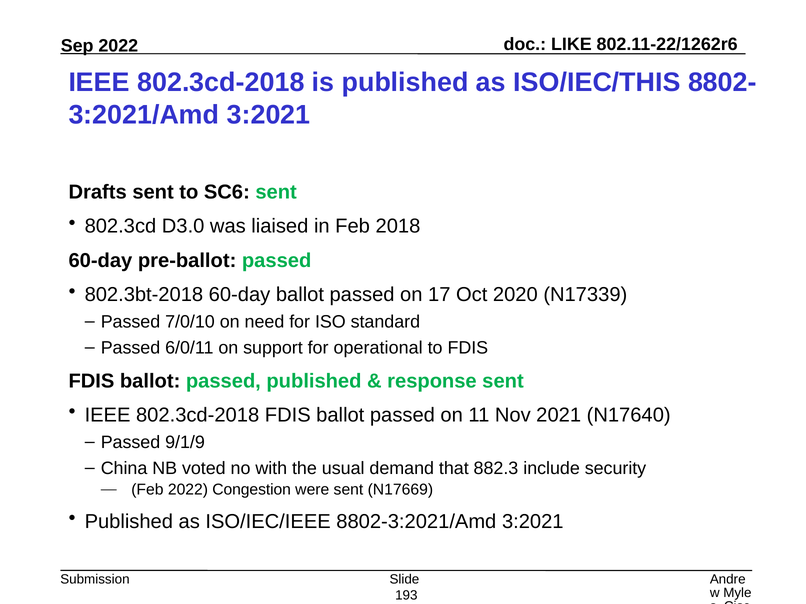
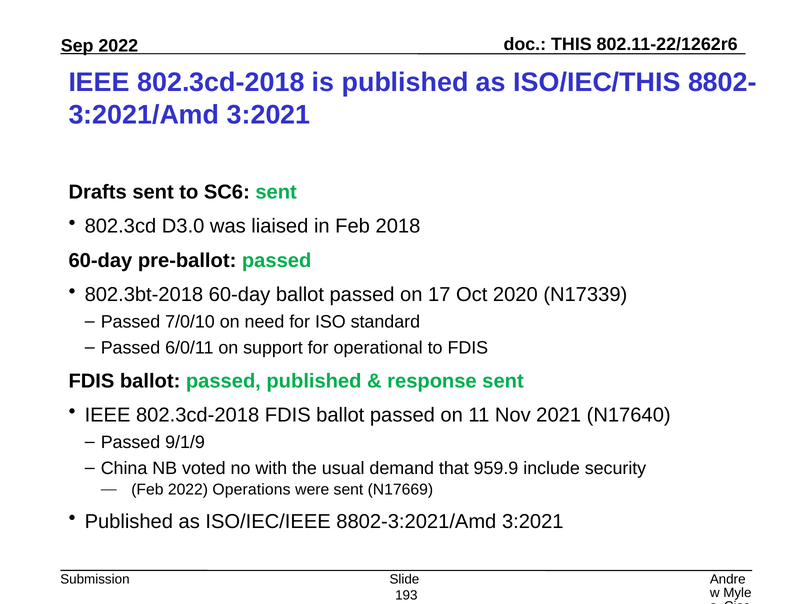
LIKE: LIKE -> THIS
882.3: 882.3 -> 959.9
Congestion: Congestion -> Operations
